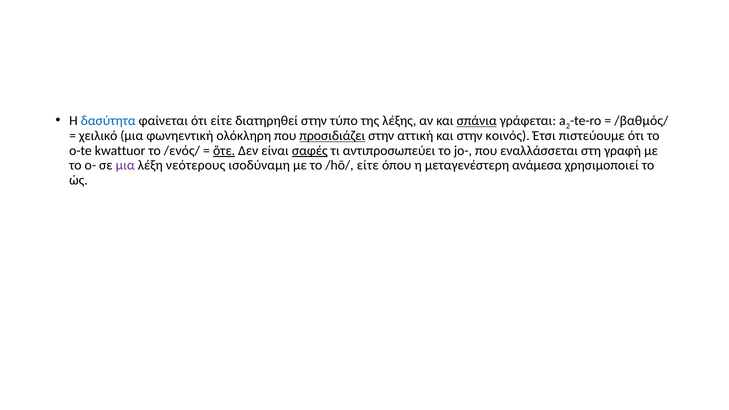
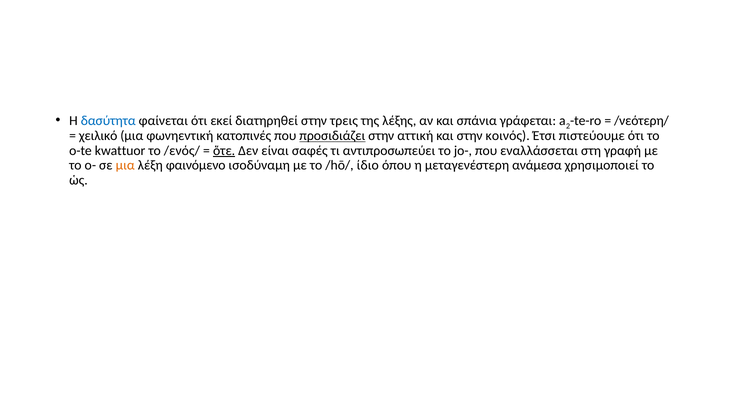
ότι είτε: είτε -> εκεί
τύπο: τύπο -> τρεις
σπάνια underline: present -> none
/βαθμός/: /βαθμός/ -> /νεότερη/
ολόκληρη: ολόκληρη -> κατοπινές
σαφές underline: present -> none
μια at (125, 165) colour: purple -> orange
νεότερους: νεότερους -> φαινόμενο
/hō/ είτε: είτε -> ίδιο
